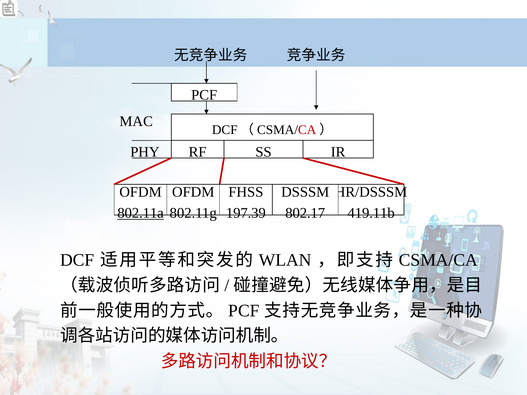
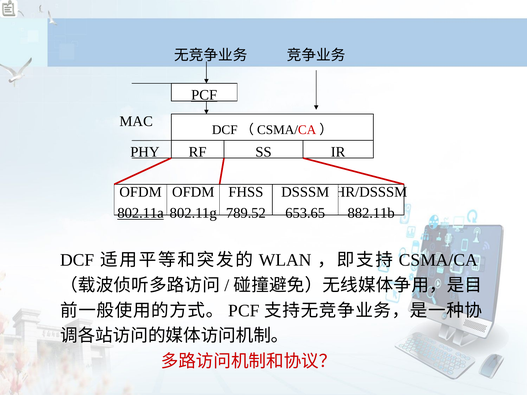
PCF at (204, 95) underline: none -> present
197.39: 197.39 -> 789.52
802.17: 802.17 -> 653.65
419.11b: 419.11b -> 882.11b
